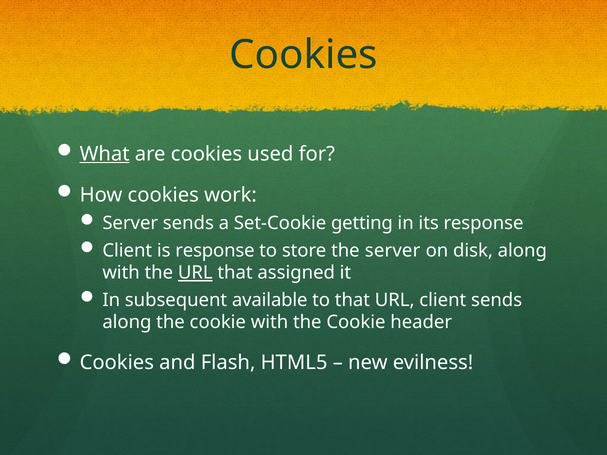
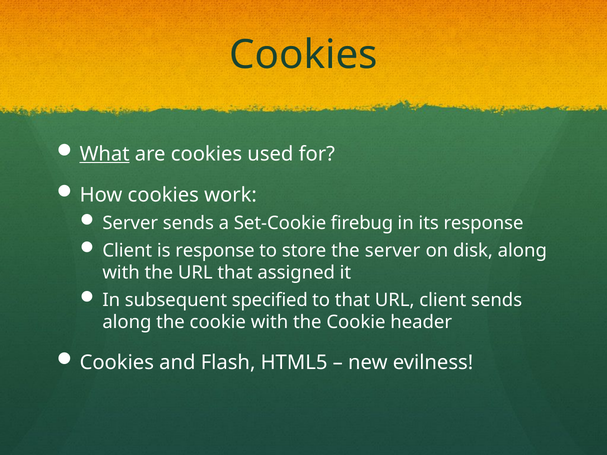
getting: getting -> firebug
URL at (195, 273) underline: present -> none
available: available -> specified
